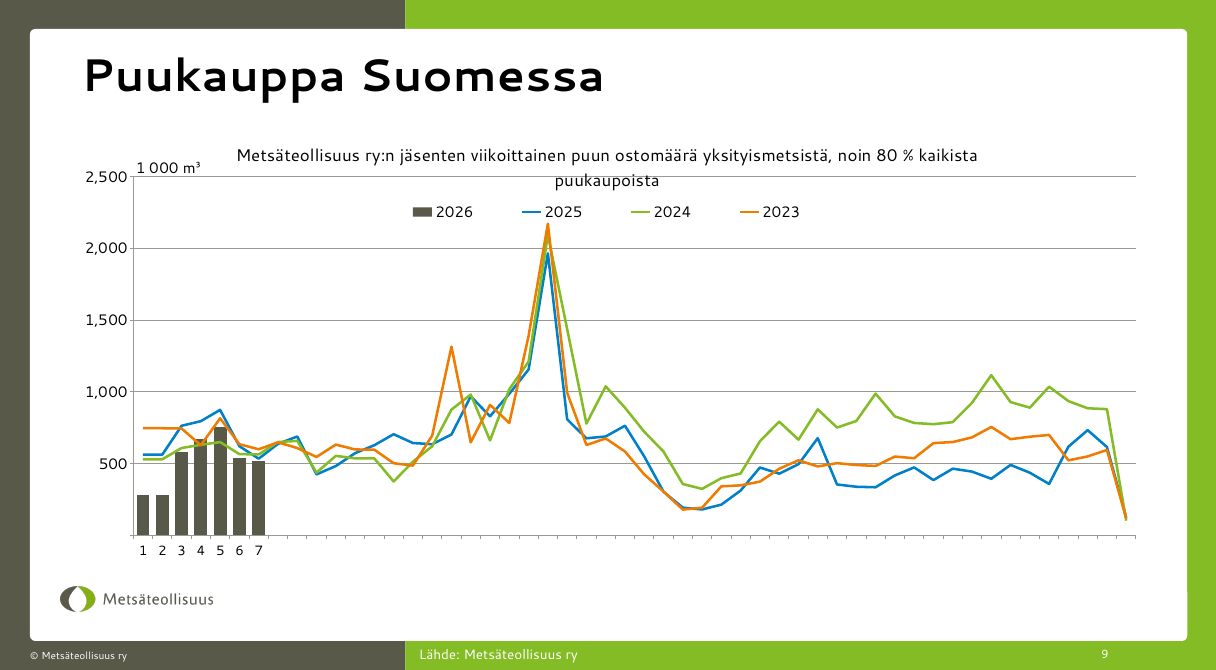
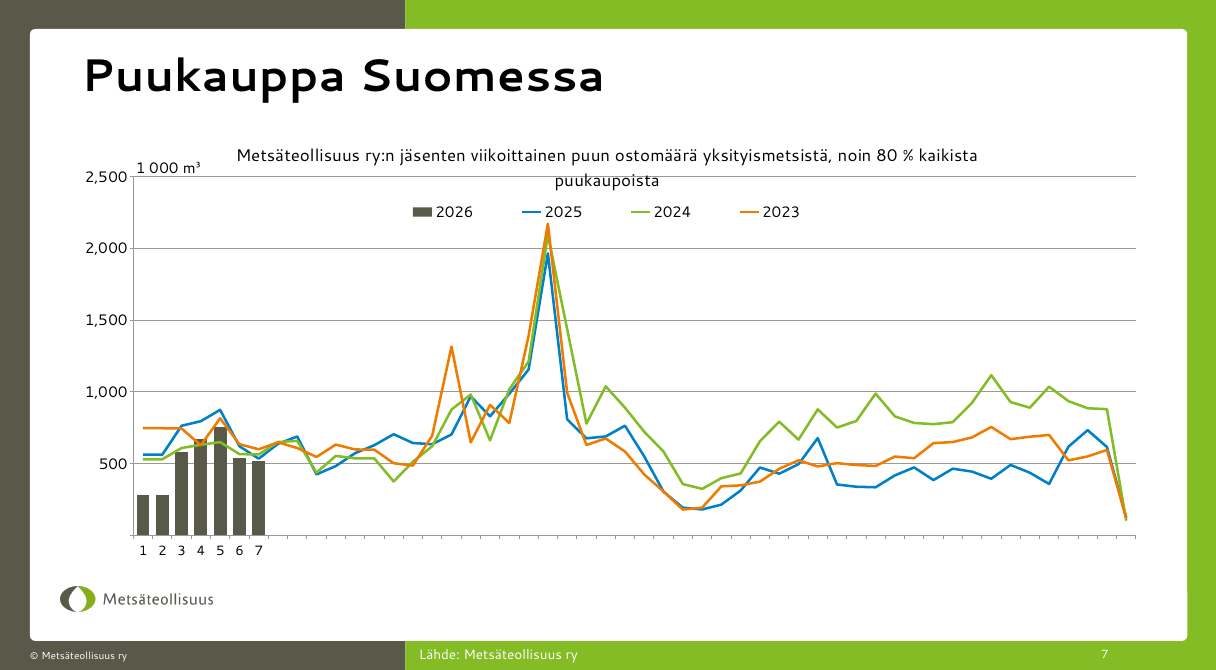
ry 9: 9 -> 7
